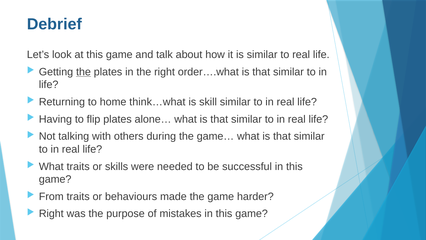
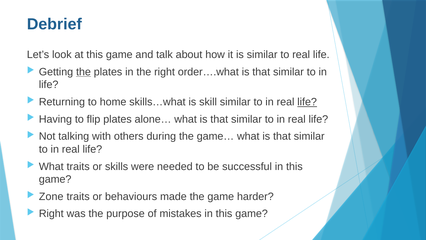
think…what: think…what -> skills…what
life at (307, 102) underline: none -> present
From: From -> Zone
